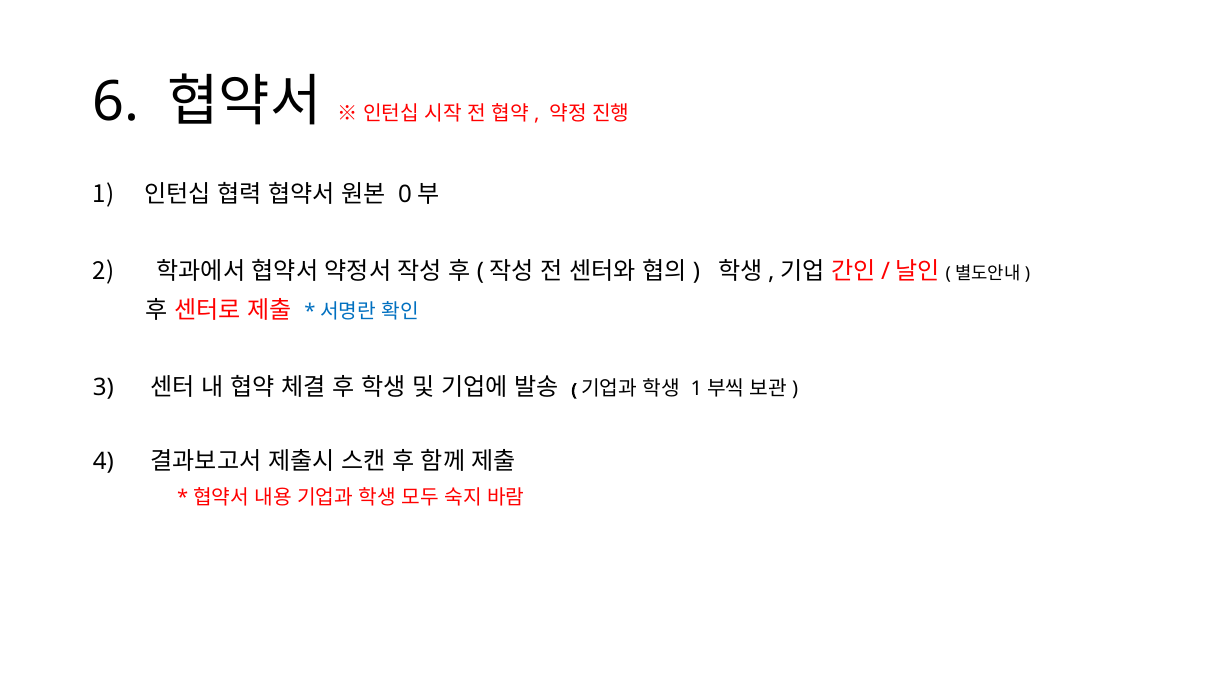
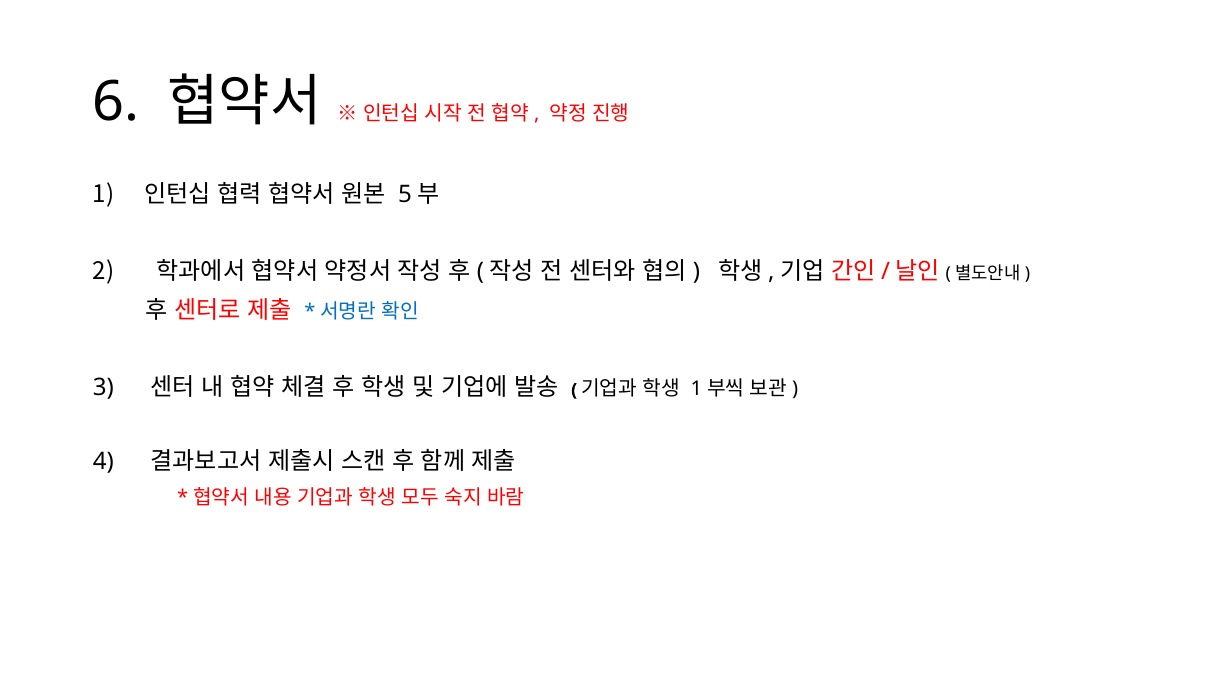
0: 0 -> 5
